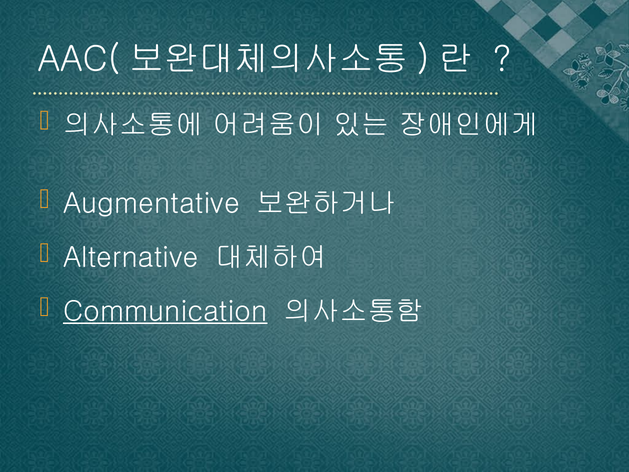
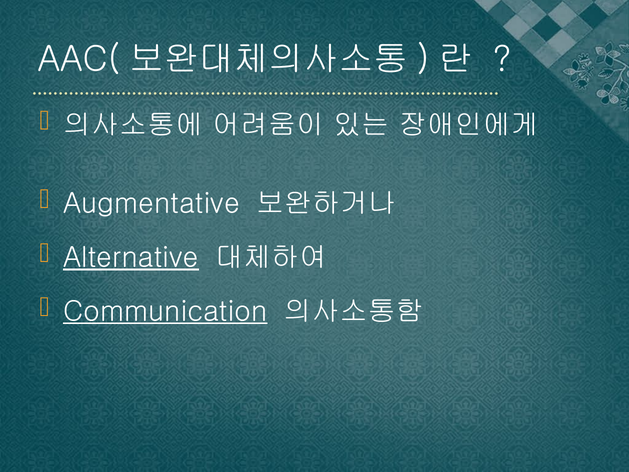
Alternative underline: none -> present
